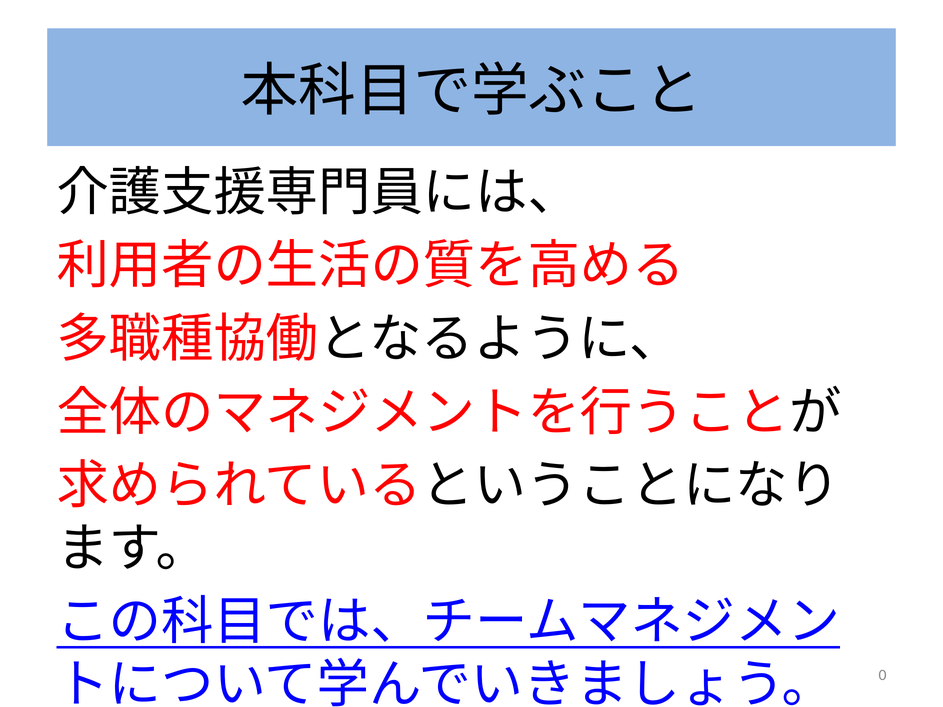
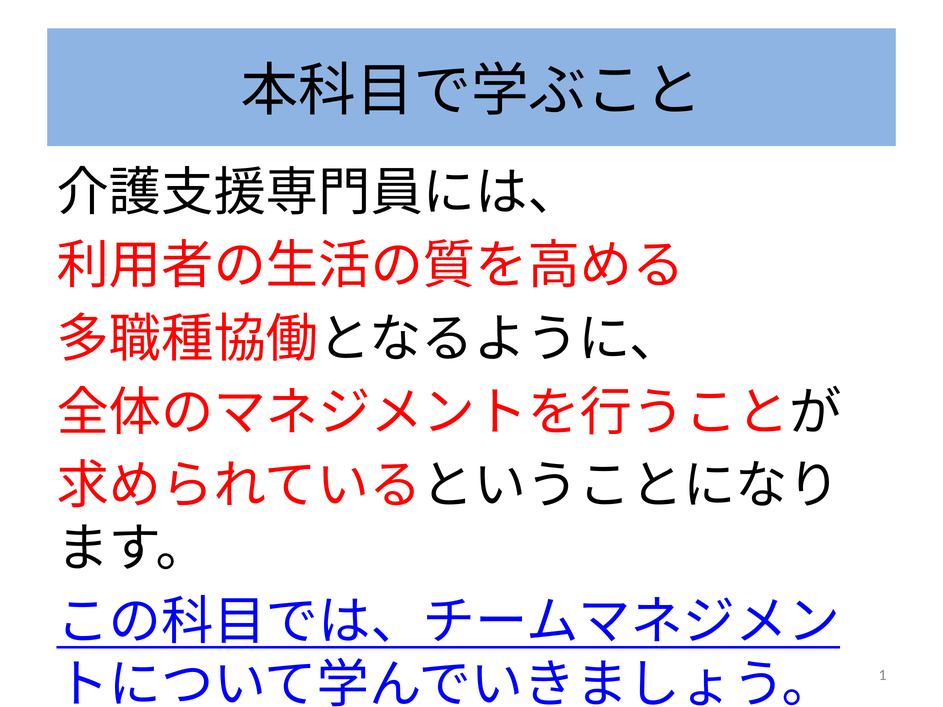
0: 0 -> 1
